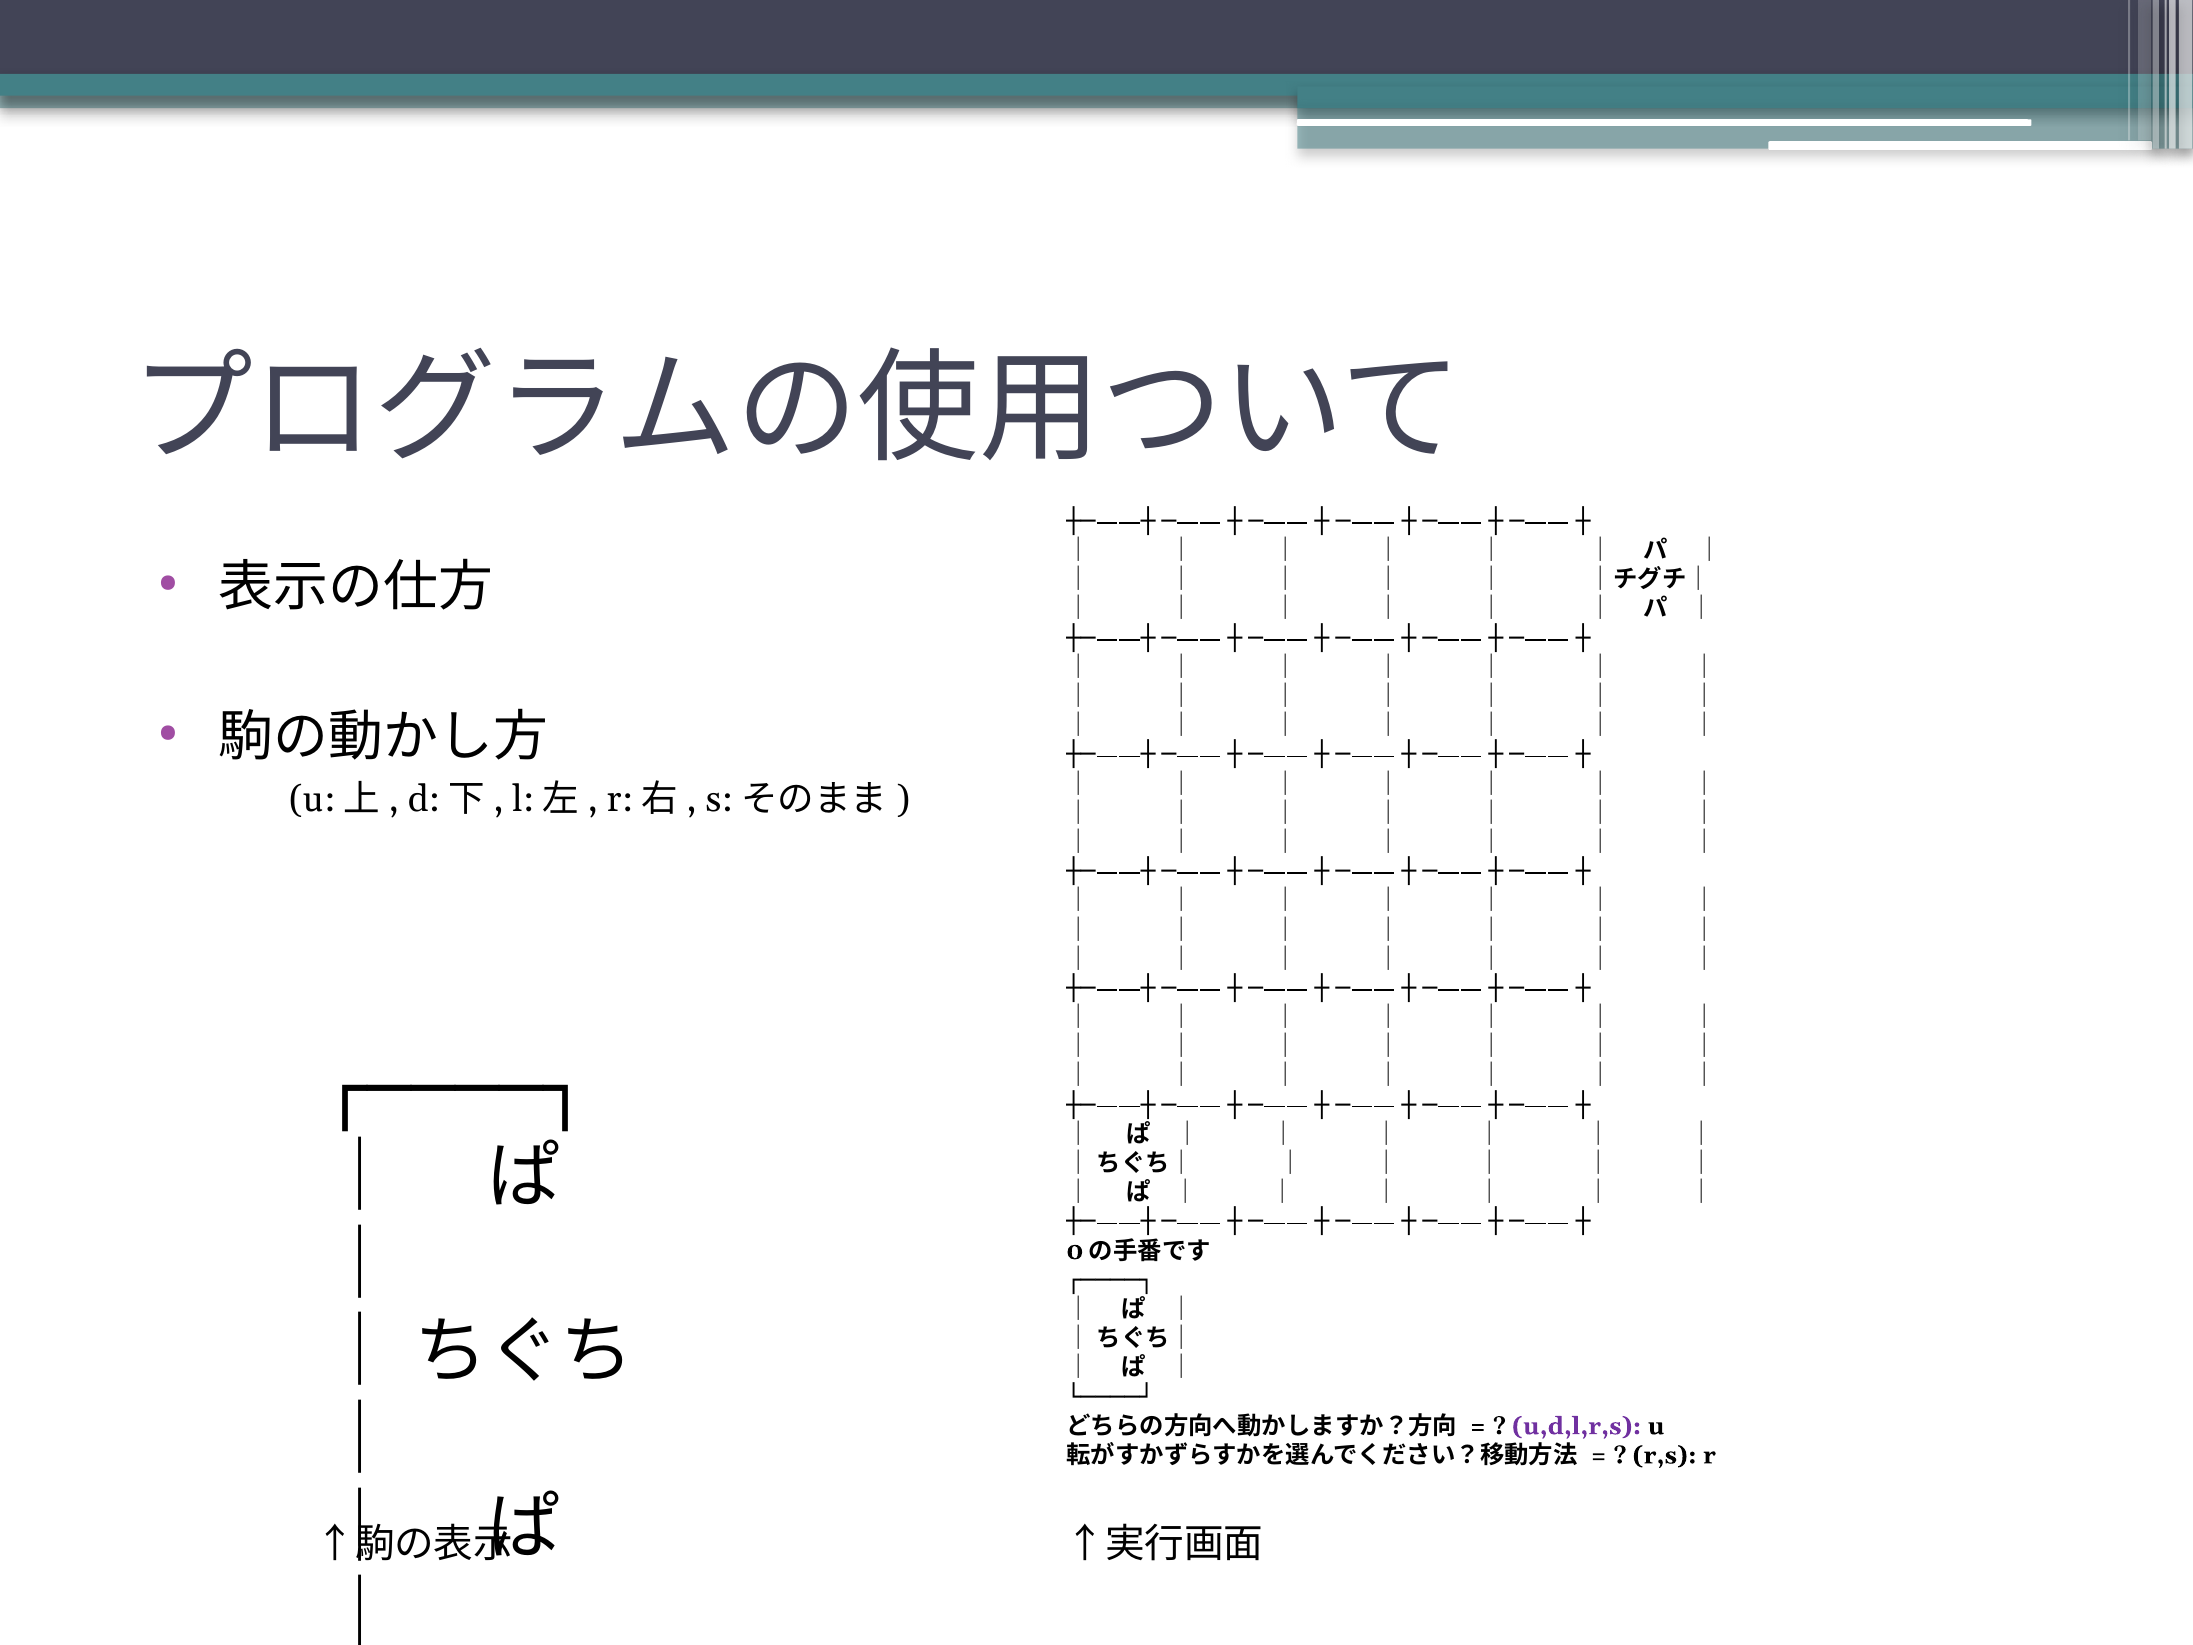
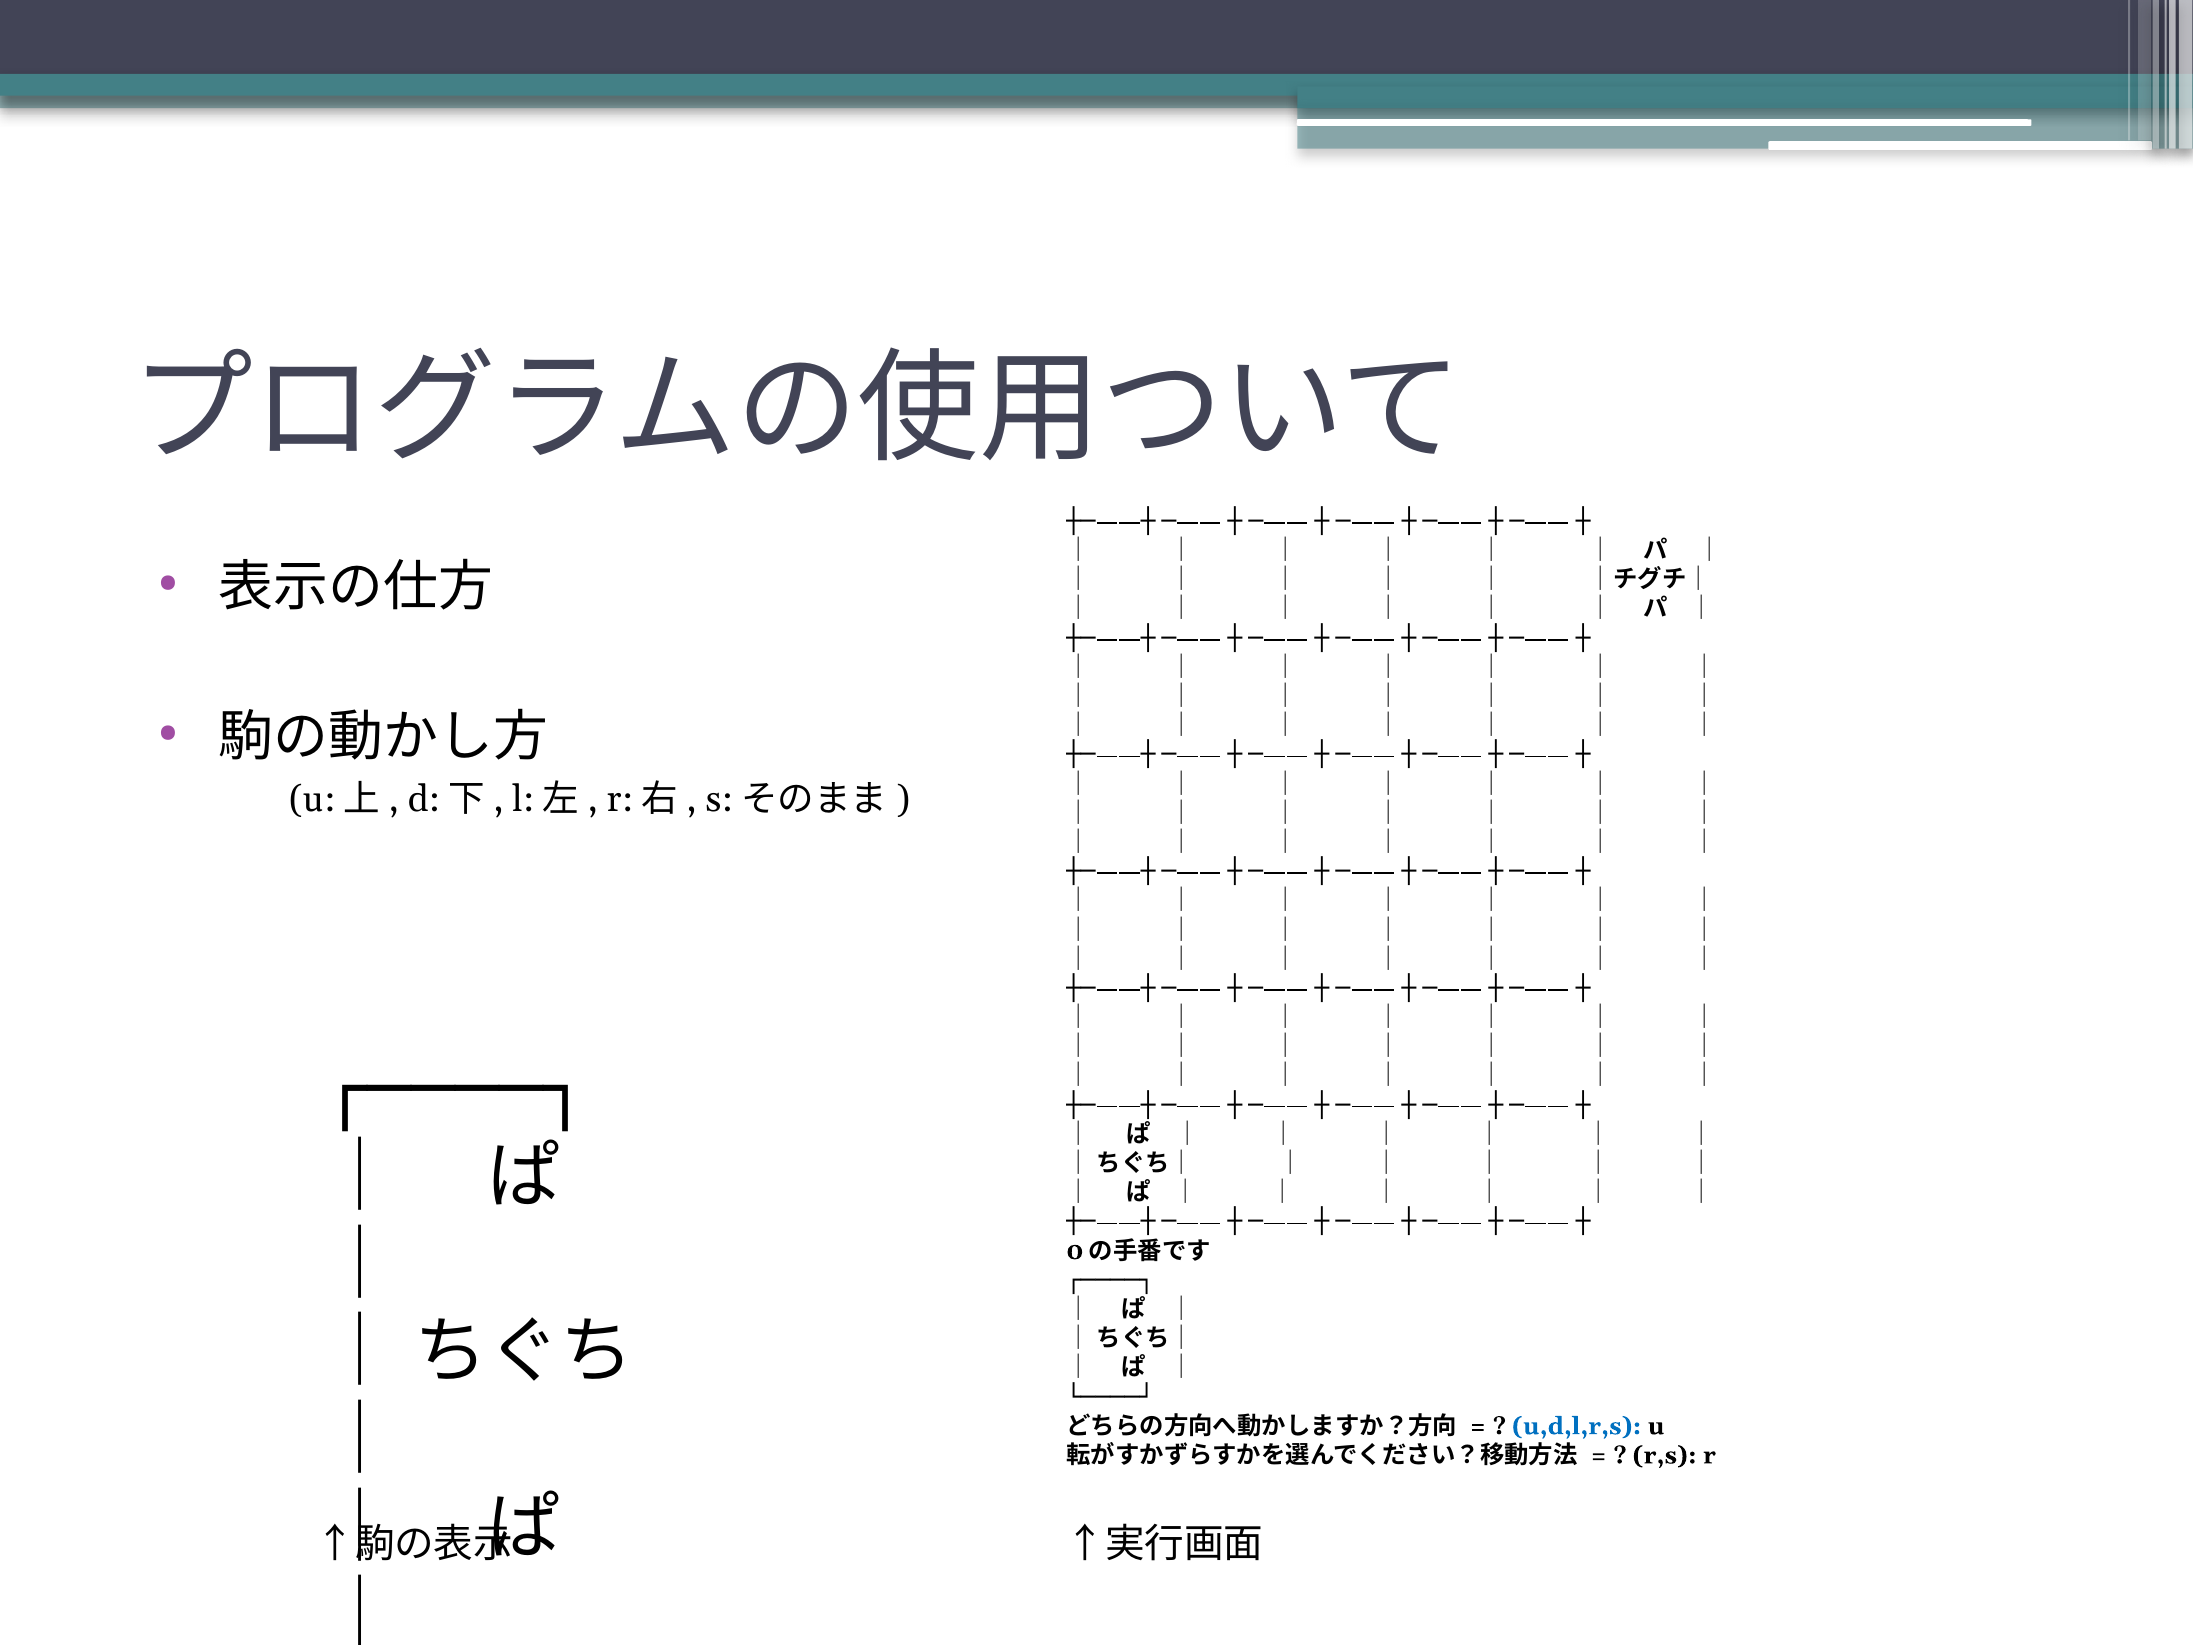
u,d,l,r,s colour: purple -> blue
